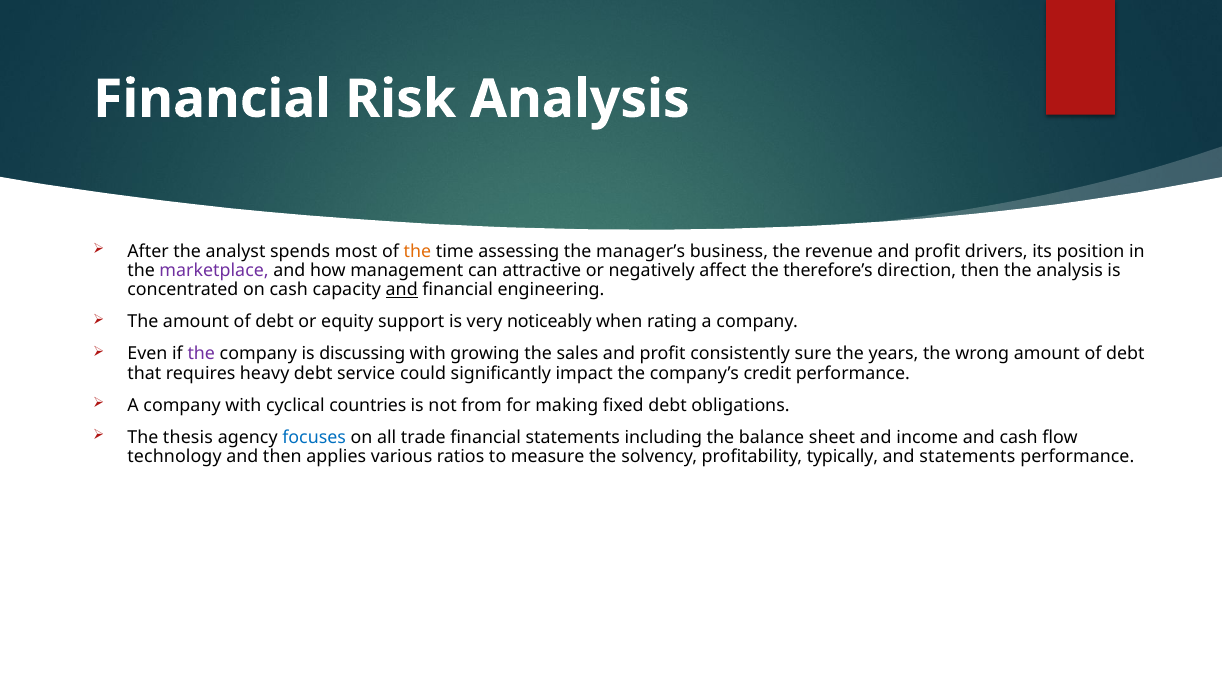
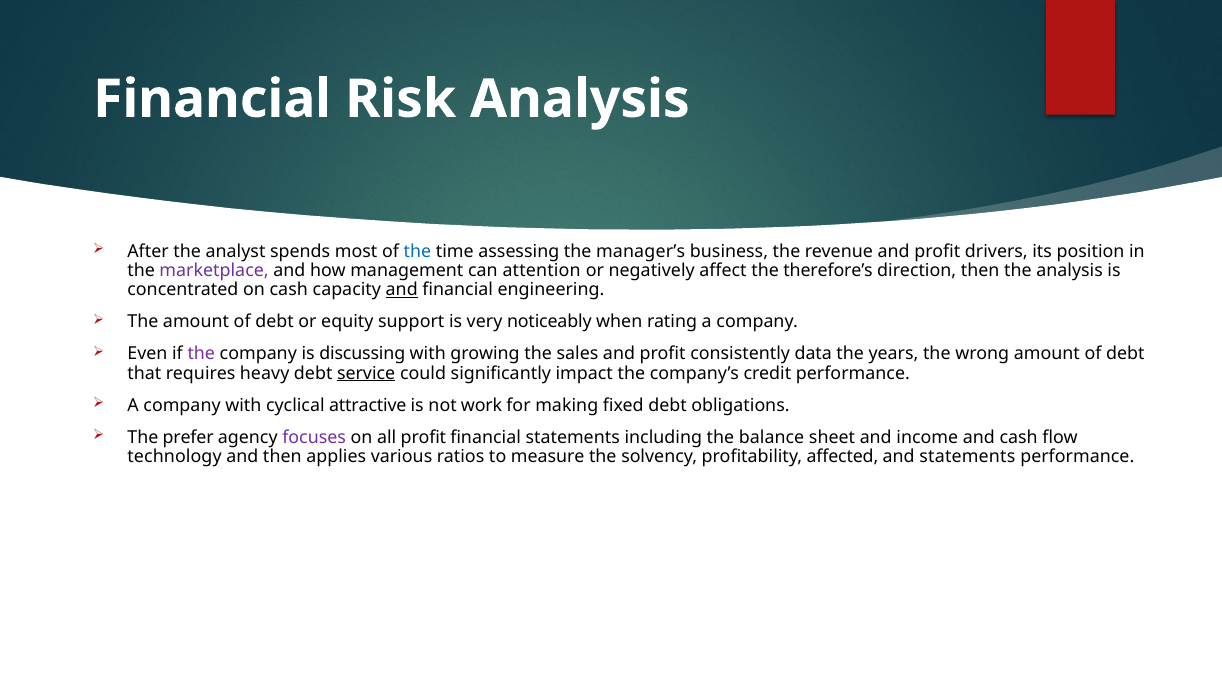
the at (417, 251) colour: orange -> blue
attractive: attractive -> attention
sure: sure -> data
service underline: none -> present
countries: countries -> attractive
from: from -> work
thesis: thesis -> prefer
focuses colour: blue -> purple
all trade: trade -> profit
typically: typically -> affected
